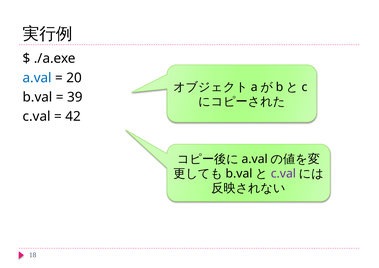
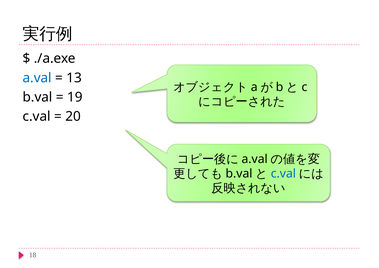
20: 20 -> 13
39: 39 -> 19
42: 42 -> 20
c.val at (283, 174) colour: purple -> blue
